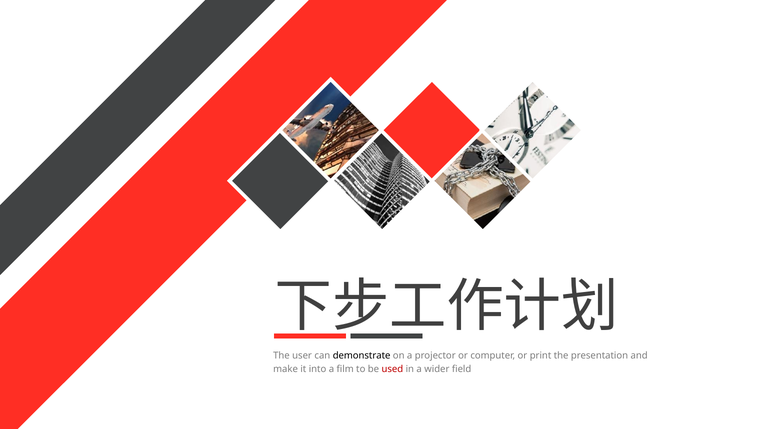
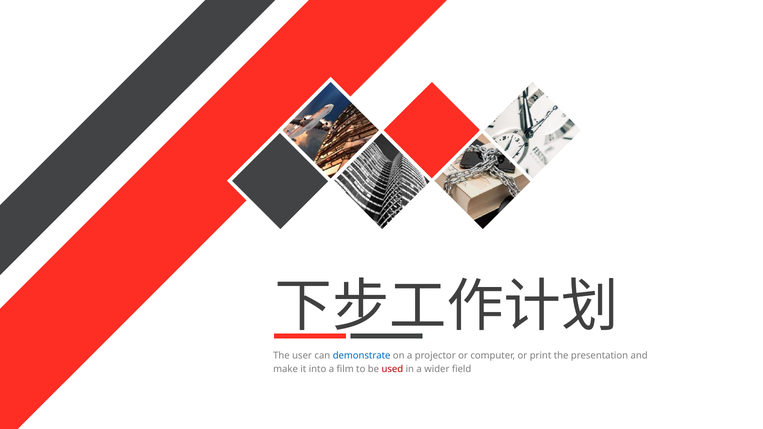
demonstrate colour: black -> blue
